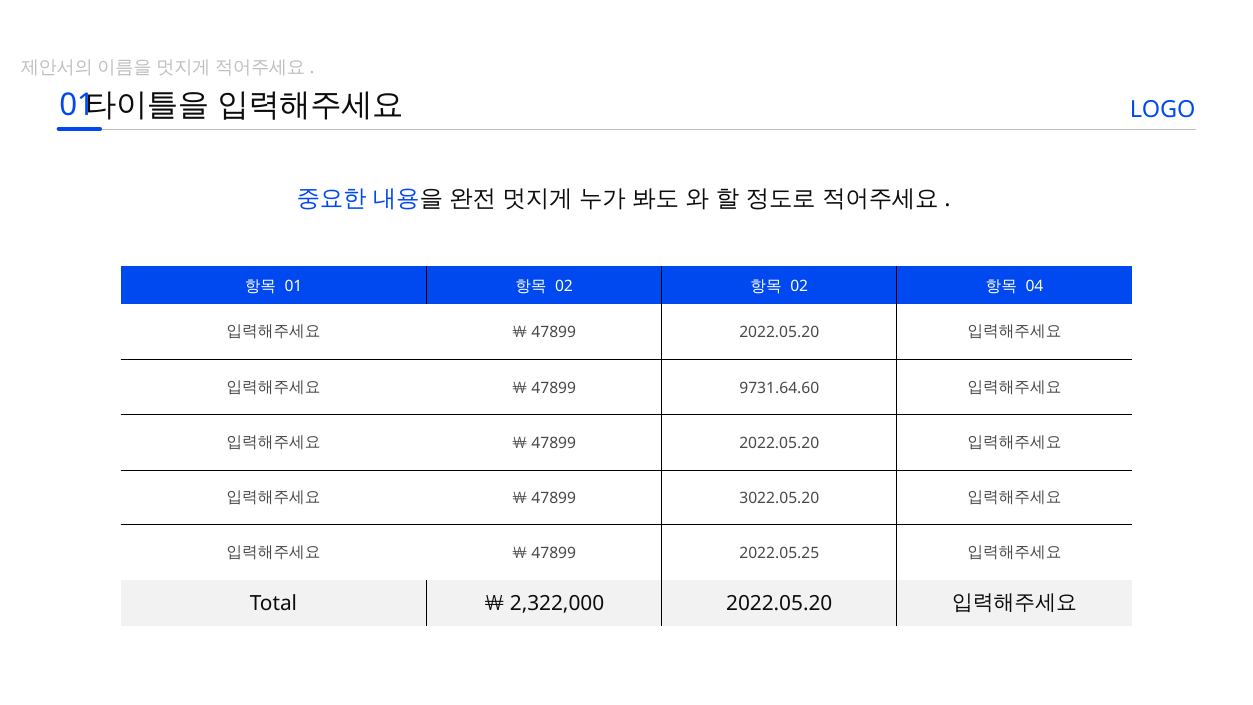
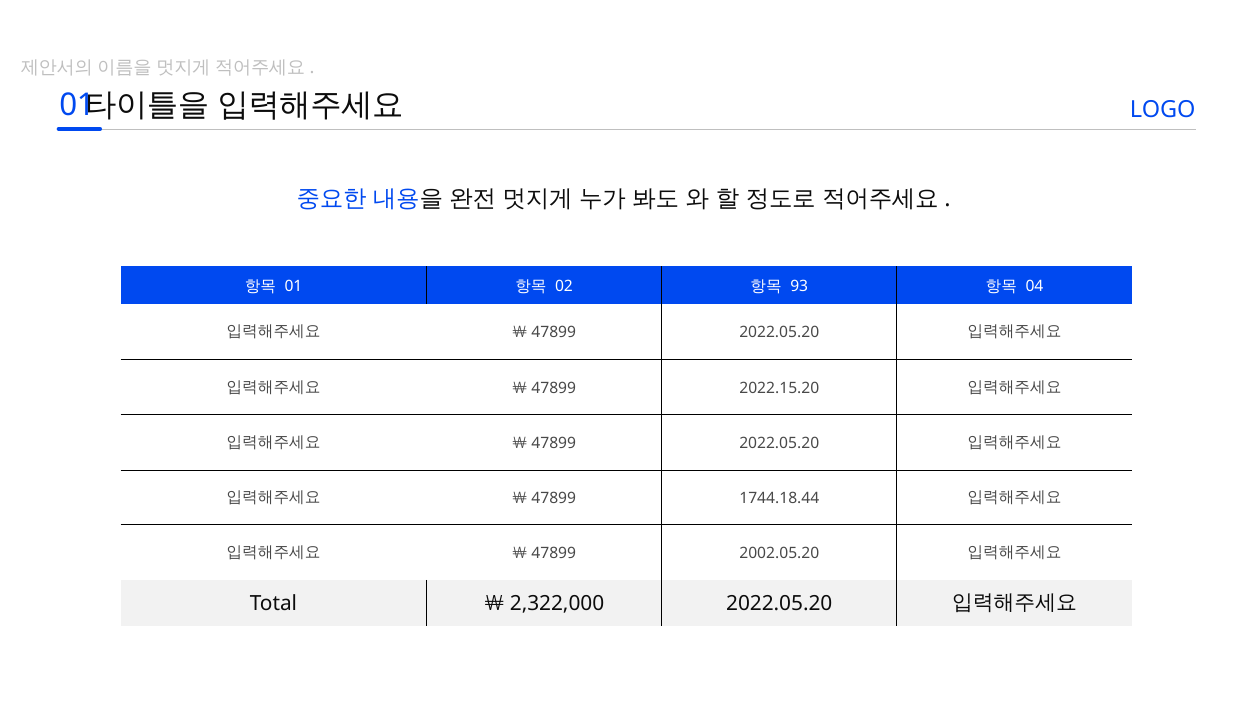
02 at (799, 286): 02 -> 93
9731.64.60: 9731.64.60 -> 2022.15.20
3022.05.20: 3022.05.20 -> 1744.18.44
2022.05.25: 2022.05.25 -> 2002.05.20
